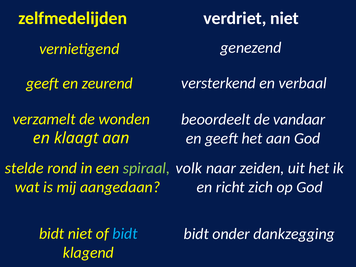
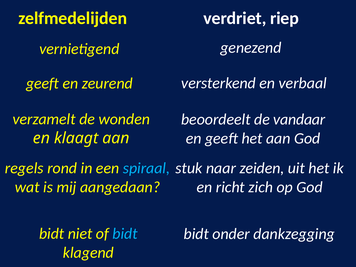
verdriet niet: niet -> riep
stelde: stelde -> regels
spiraal colour: light green -> light blue
volk: volk -> stuk
